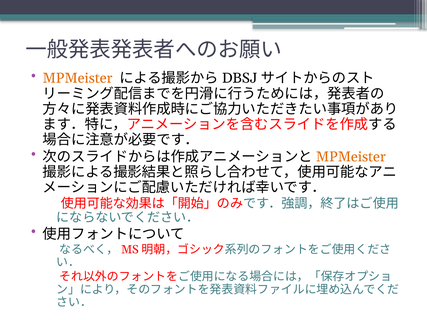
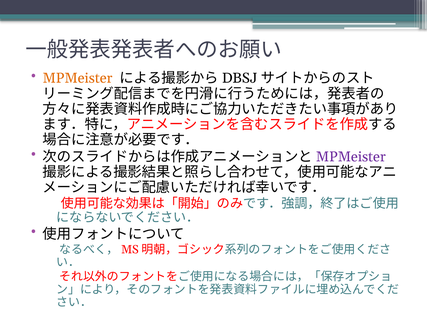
MPMeister at (351, 157) colour: orange -> purple
